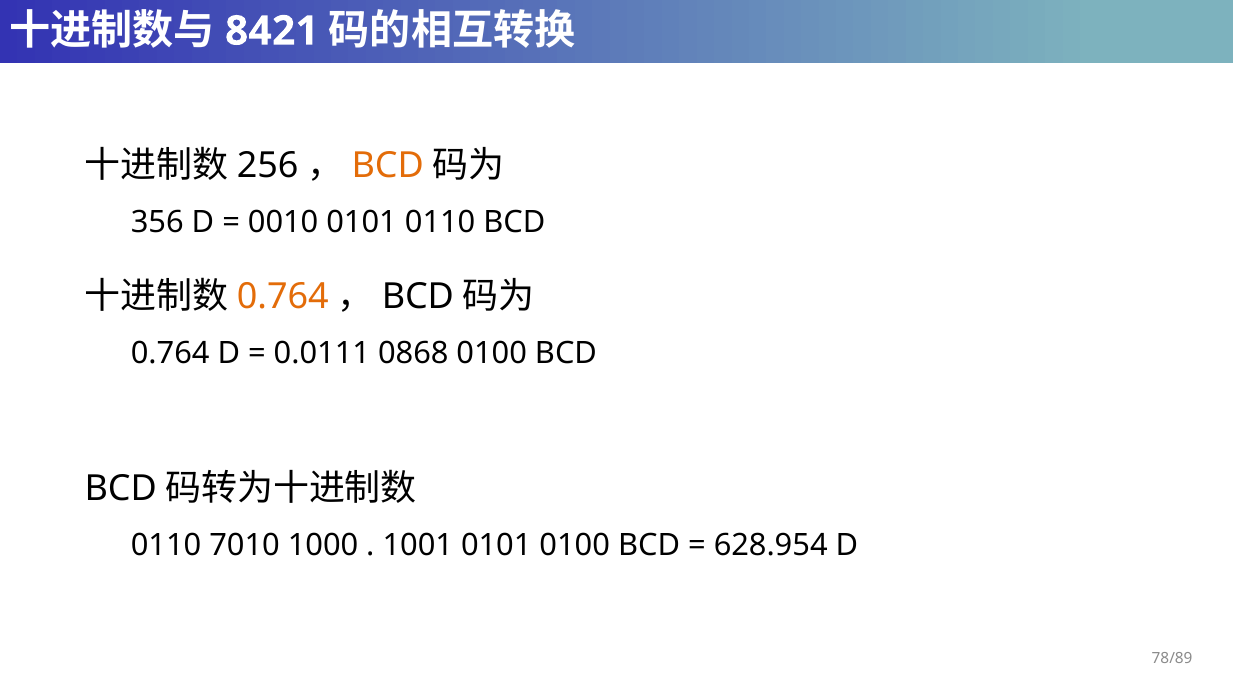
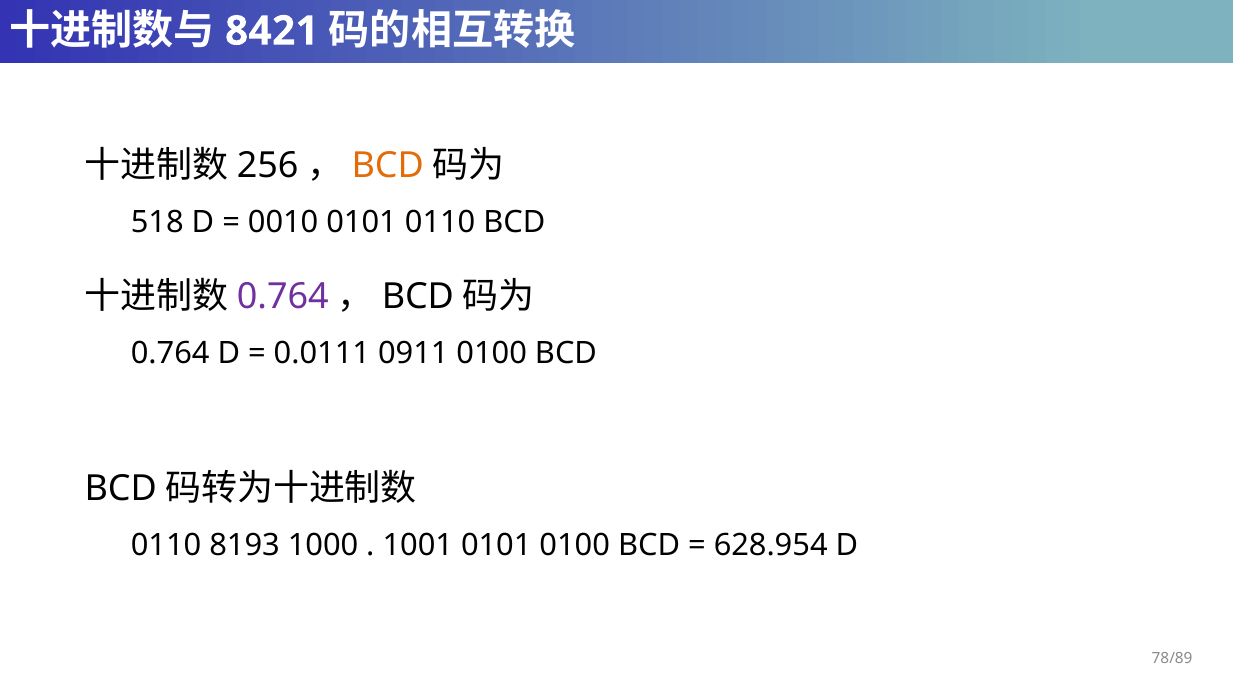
356: 356 -> 518
0.764 at (283, 297) colour: orange -> purple
0868: 0868 -> 0911
7010: 7010 -> 8193
